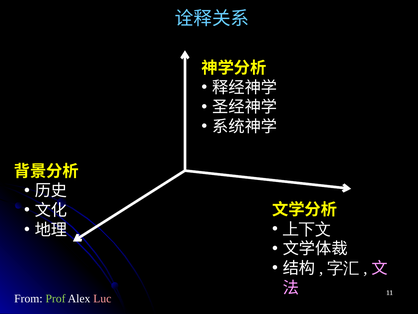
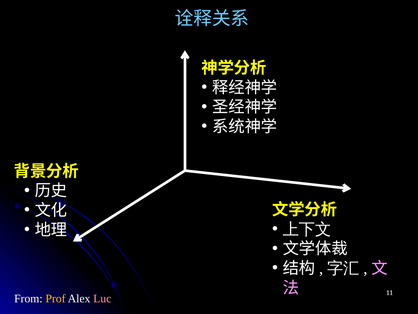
Prof colour: light green -> yellow
